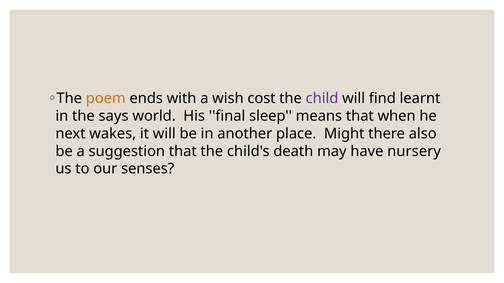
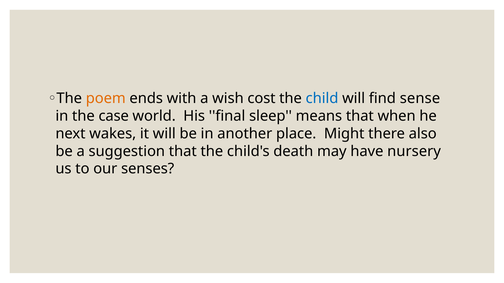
child colour: purple -> blue
learnt: learnt -> sense
says: says -> case
